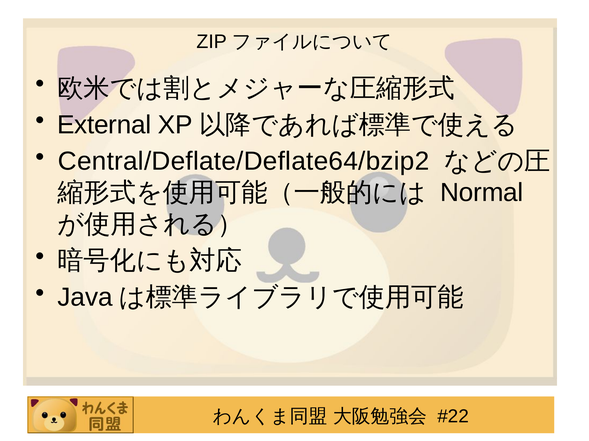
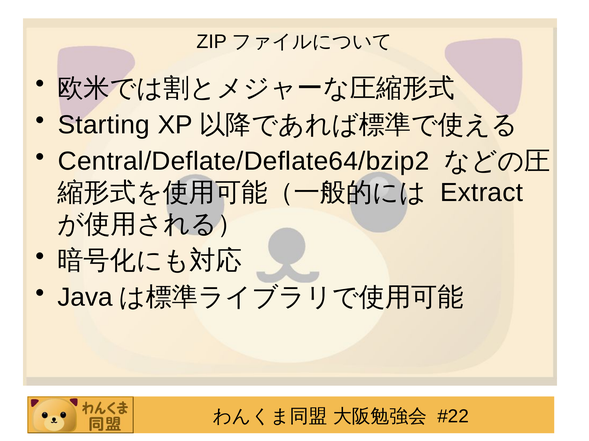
External: External -> Starting
Normal: Normal -> Extract
